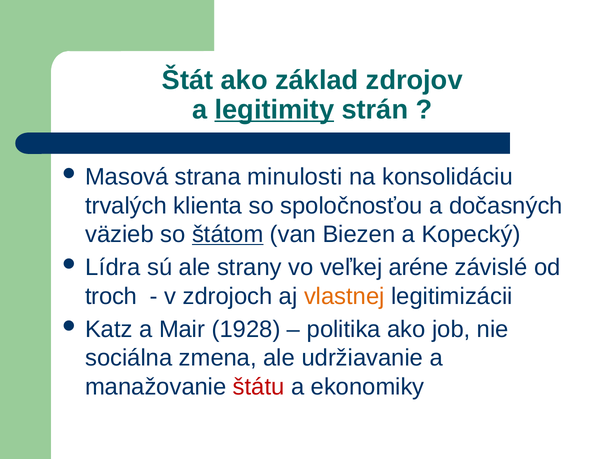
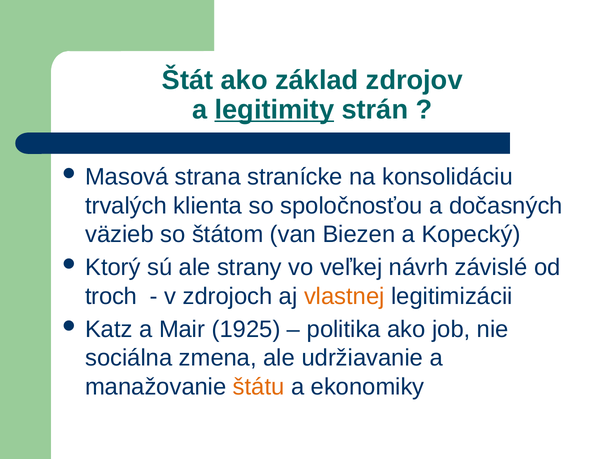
minulosti: minulosti -> stranícke
štátom underline: present -> none
Lídra: Lídra -> Ktorý
aréne: aréne -> návrh
1928: 1928 -> 1925
štátu colour: red -> orange
